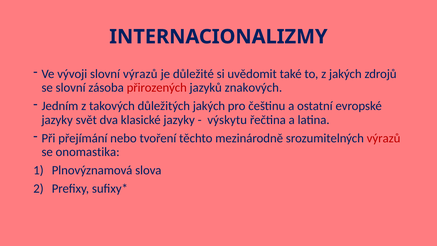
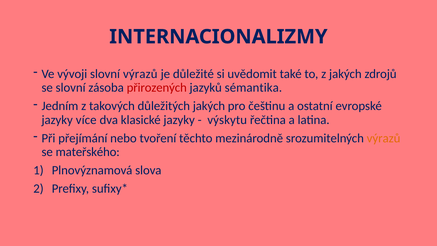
znakových: znakových -> sémantika
svět: svět -> více
výrazů at (384, 138) colour: red -> orange
onomastika: onomastika -> mateřského
